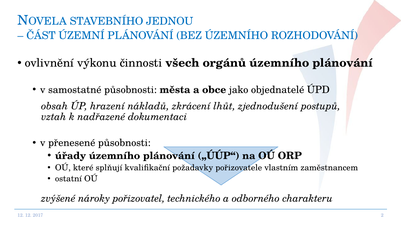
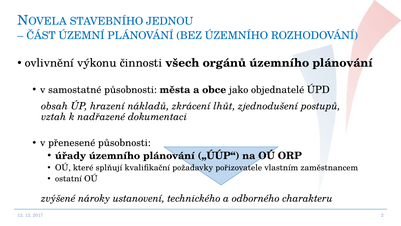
pořizovatel: pořizovatel -> ustanovení
